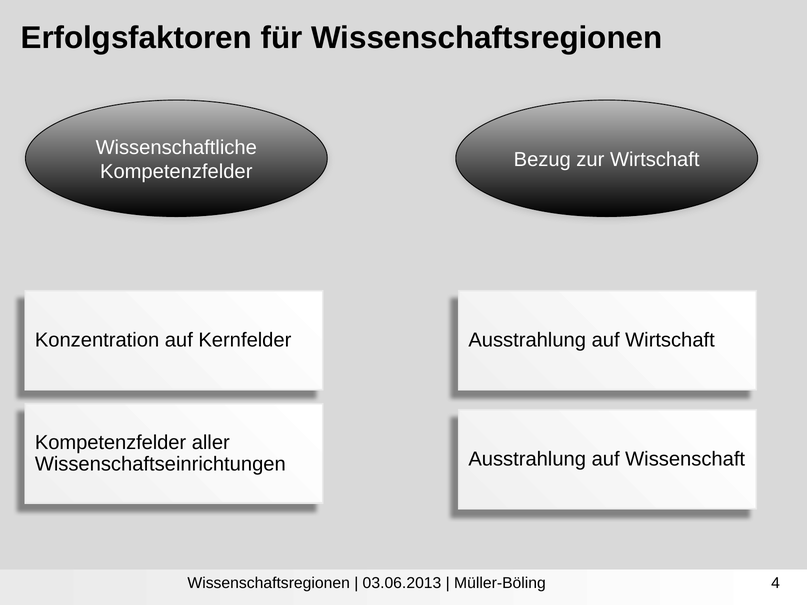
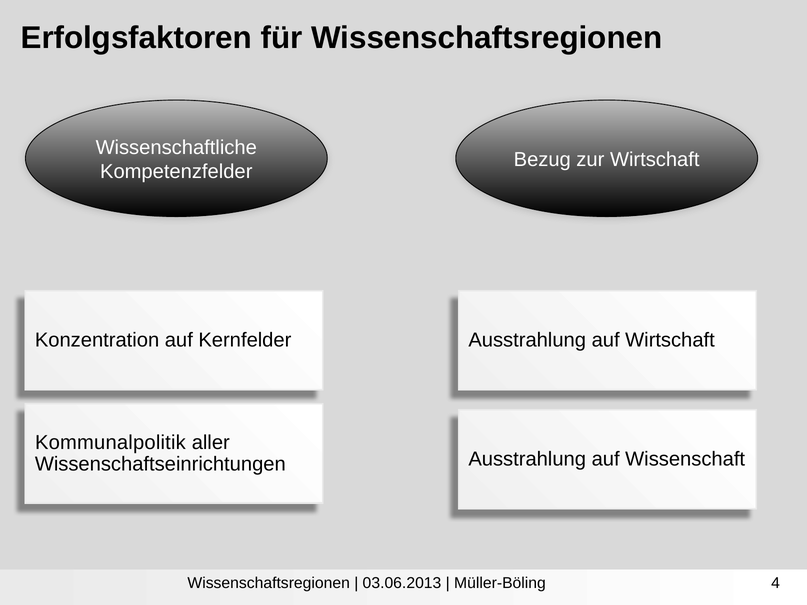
Kompetenzfelder at (111, 443): Kompetenzfelder -> Kommunalpolitik
